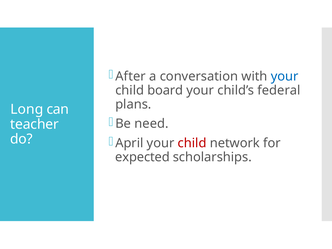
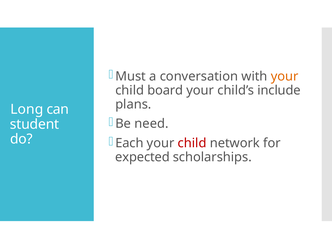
After: After -> Must
your at (285, 76) colour: blue -> orange
federal: federal -> include
teacher: teacher -> student
April: April -> Each
